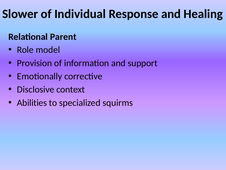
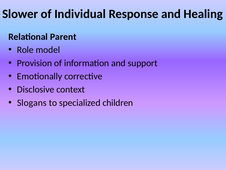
Abilities: Abilities -> Slogans
squirms: squirms -> children
